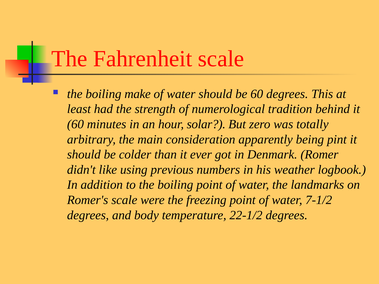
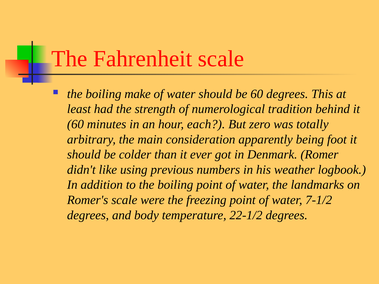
solar: solar -> each
pint: pint -> foot
